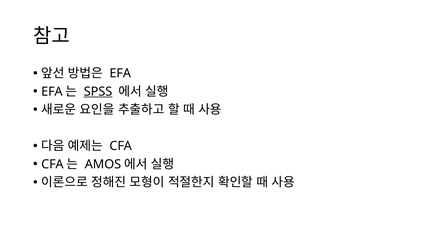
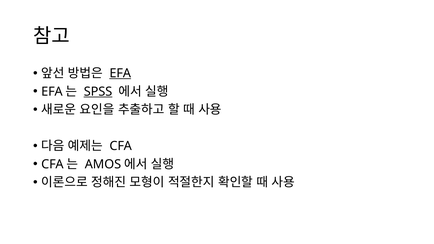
EFA at (120, 73) underline: none -> present
